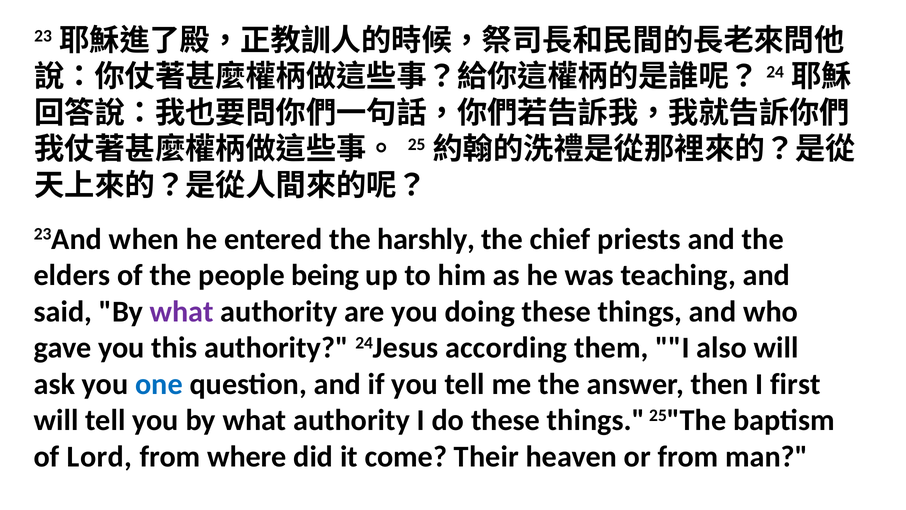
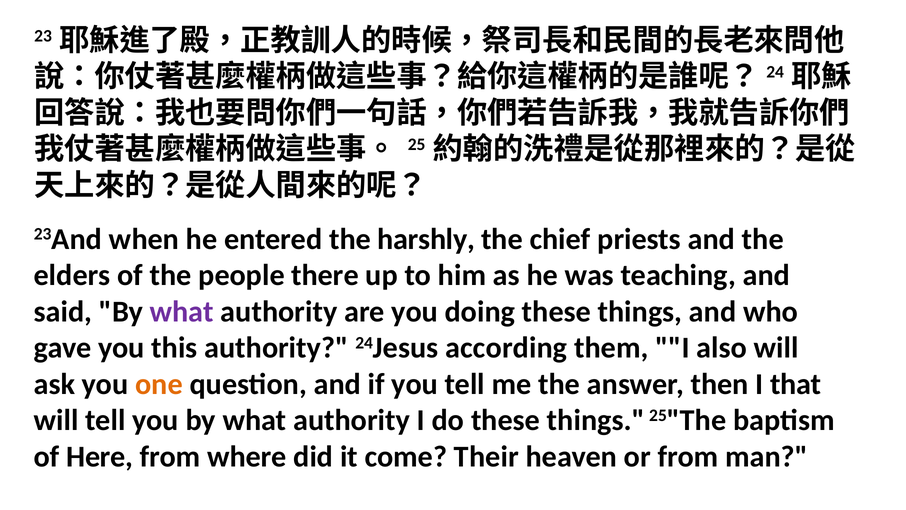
being: being -> there
one colour: blue -> orange
first: first -> that
Lord: Lord -> Here
